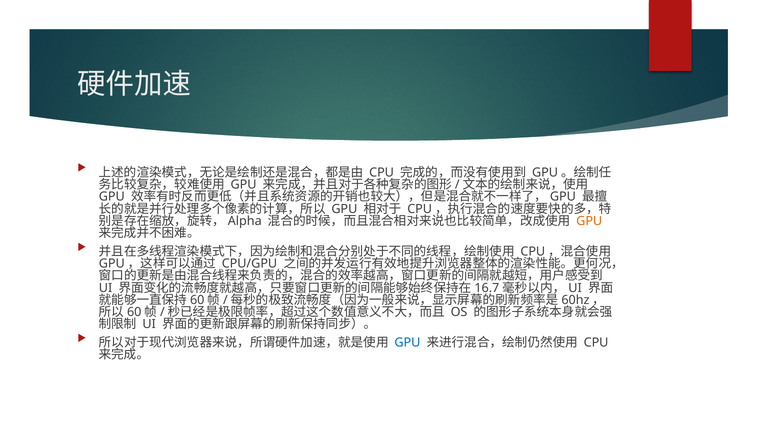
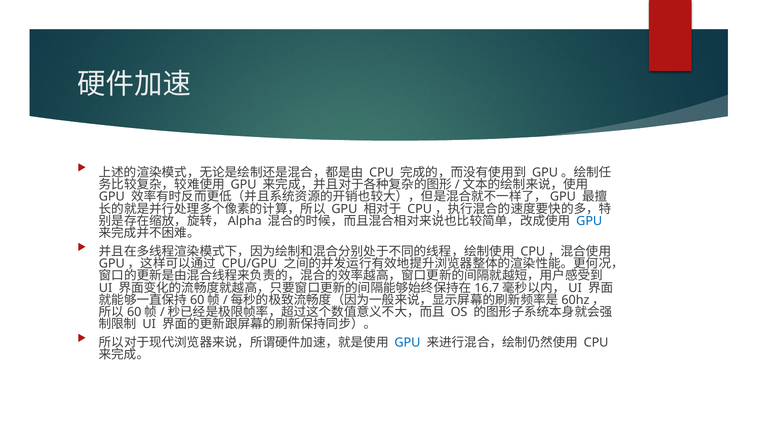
GPU at (589, 221) colour: orange -> blue
